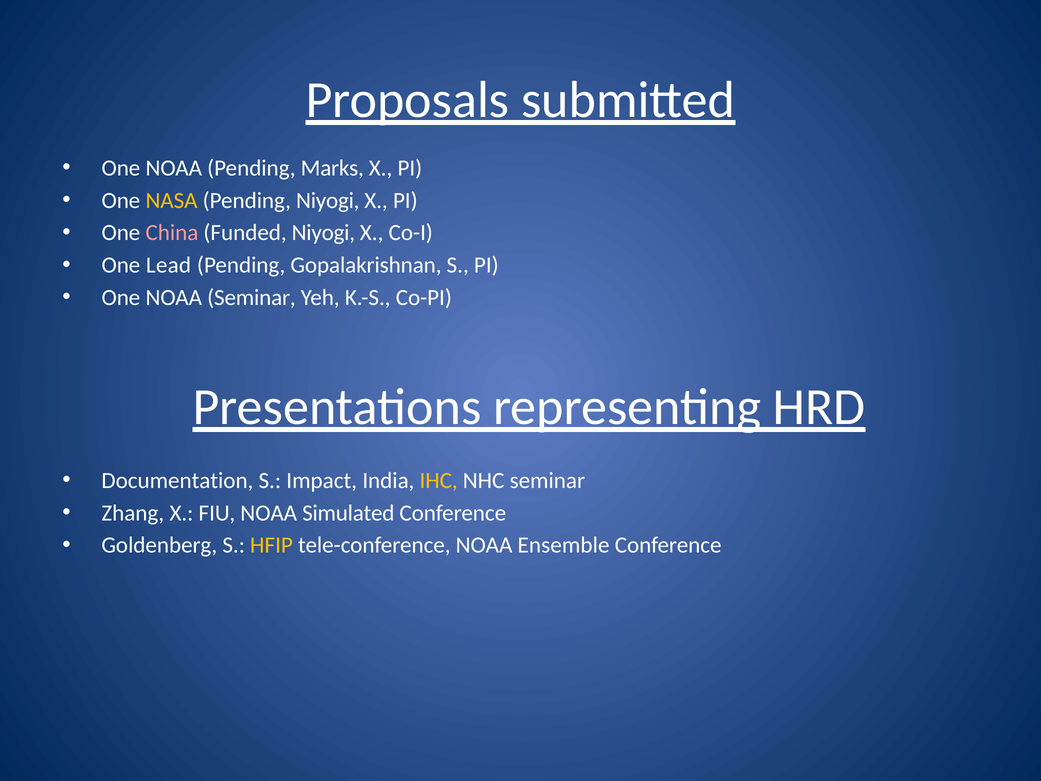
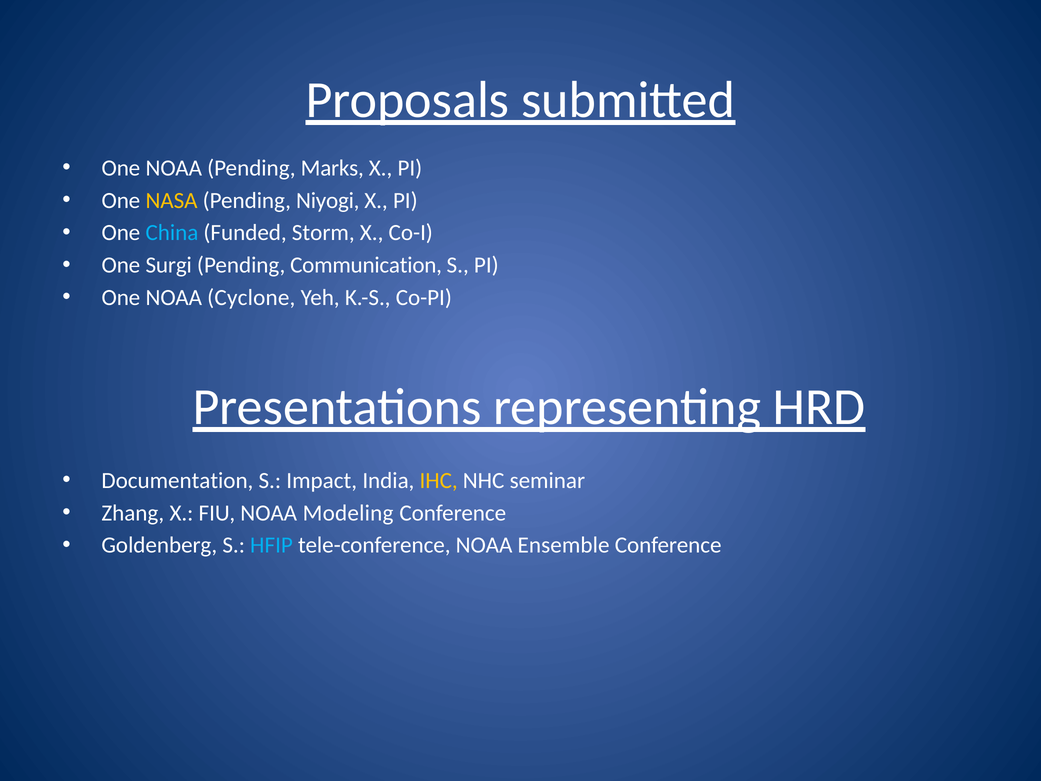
China colour: pink -> light blue
Funded Niyogi: Niyogi -> Storm
Lead: Lead -> Surgi
Gopalakrishnan: Gopalakrishnan -> Communication
NOAA Seminar: Seminar -> Cyclone
Simulated: Simulated -> Modeling
HFIP colour: yellow -> light blue
